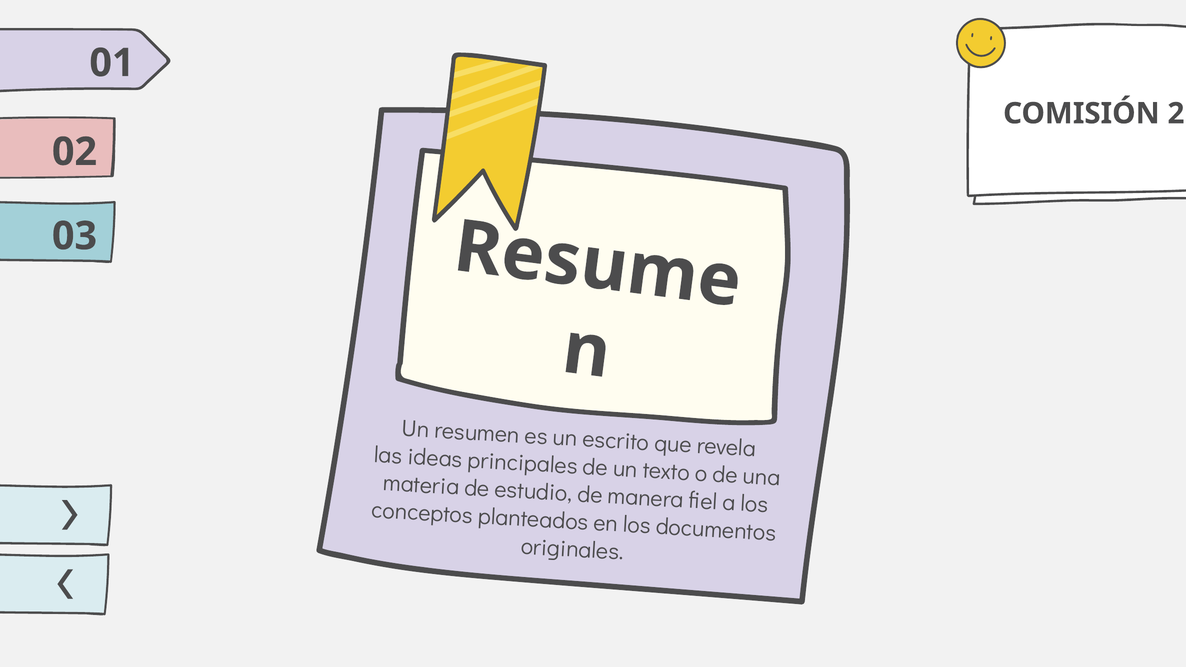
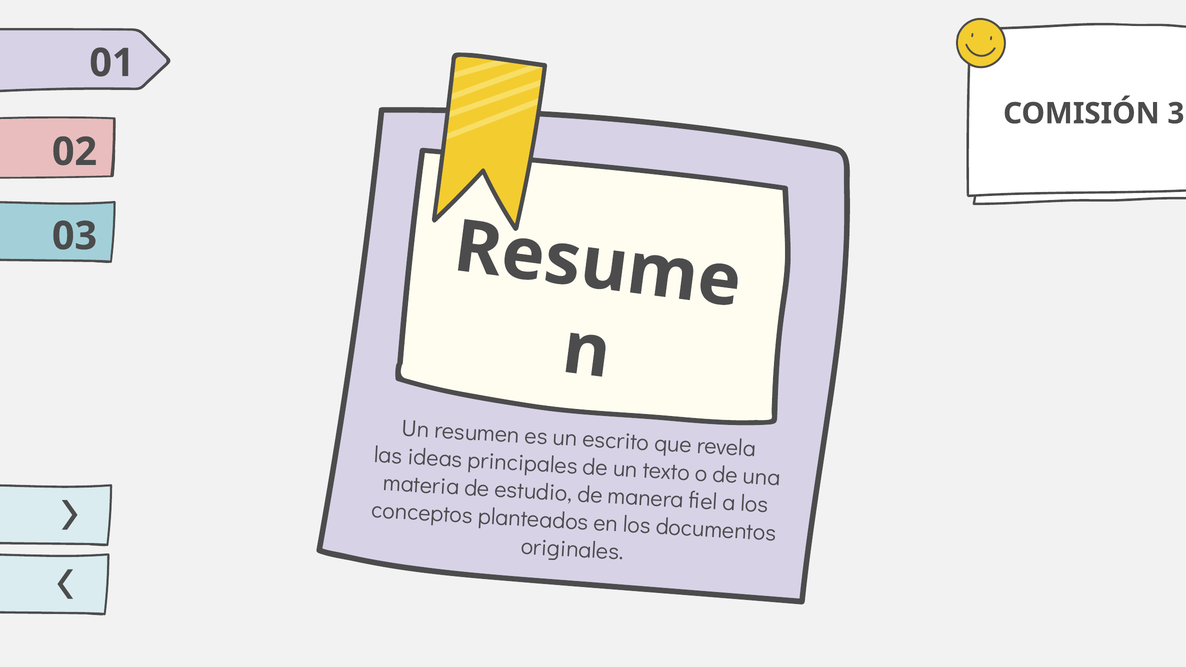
2: 2 -> 3
